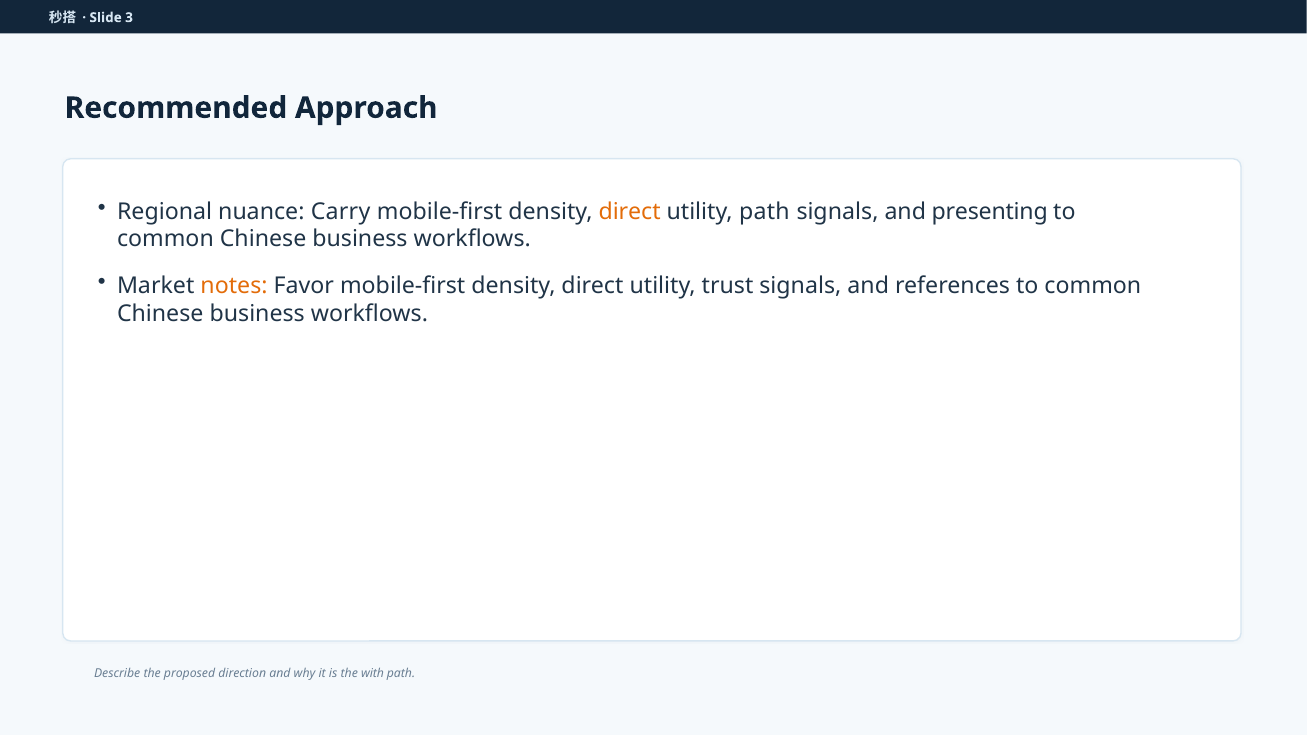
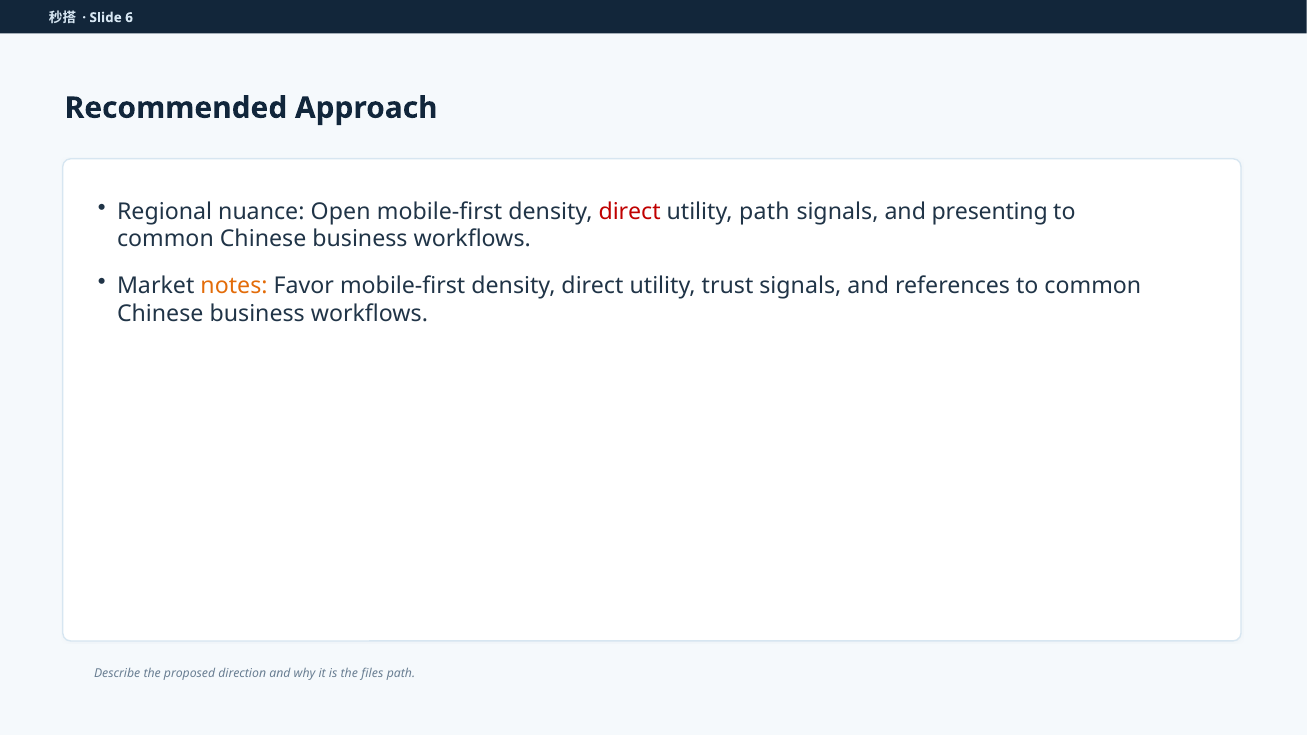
3: 3 -> 6
Carry: Carry -> Open
direct at (630, 212) colour: orange -> red
with: with -> files
